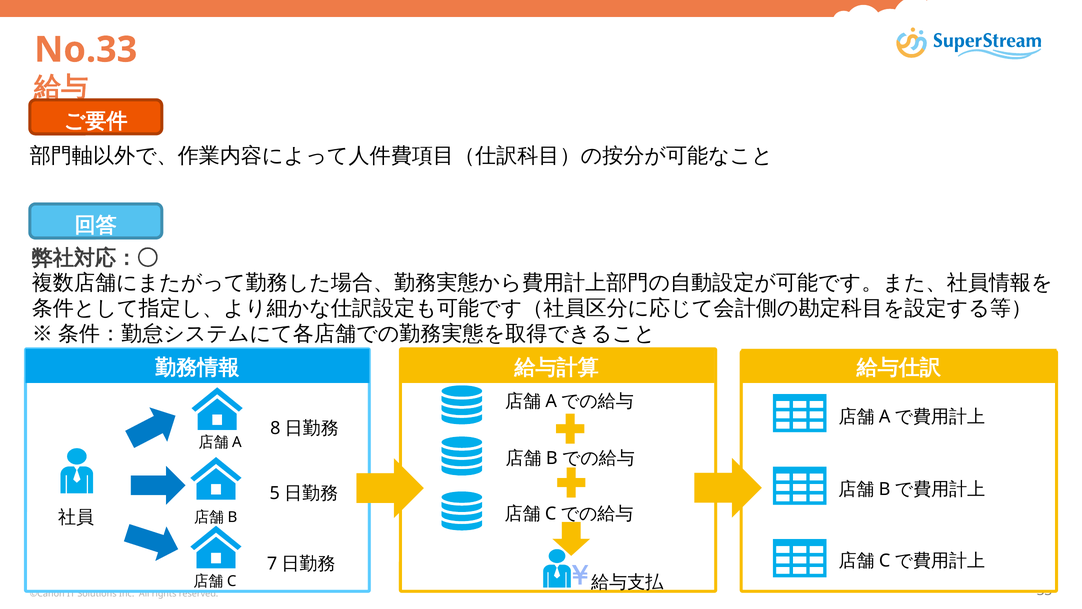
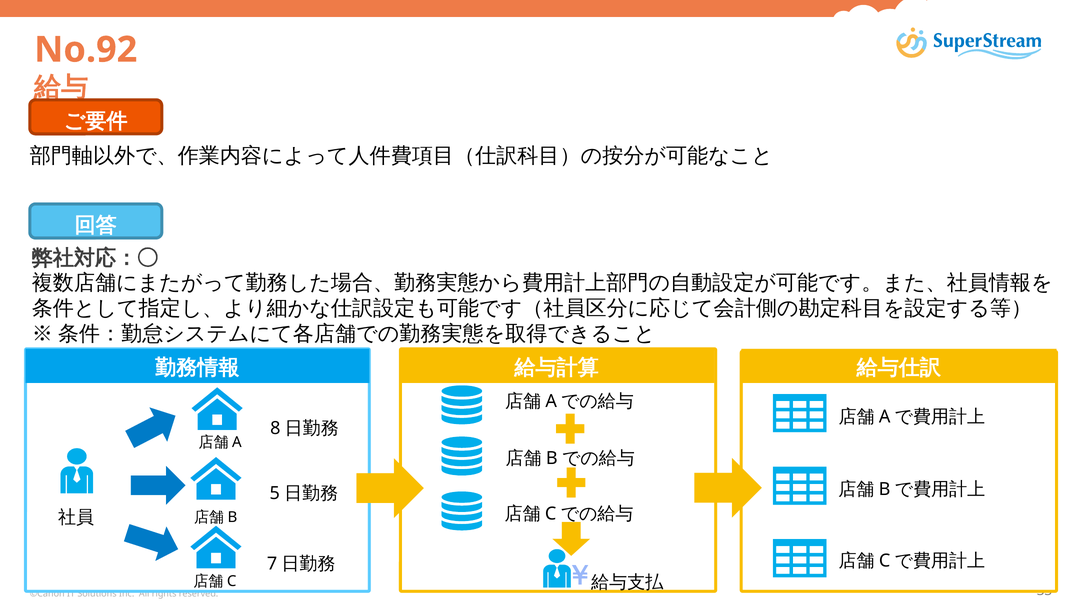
No.33: No.33 -> No.92
